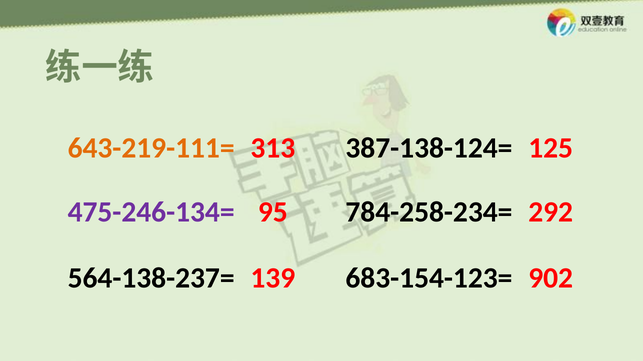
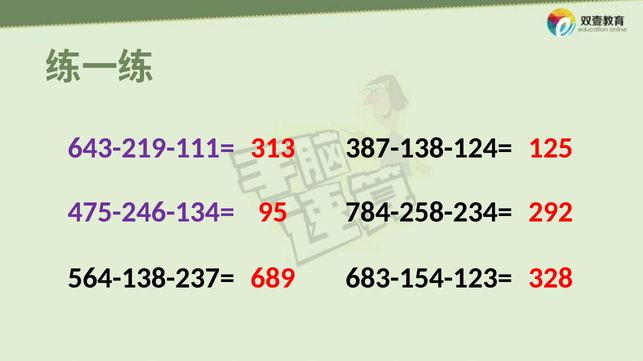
643-219-111= colour: orange -> purple
139: 139 -> 689
902: 902 -> 328
